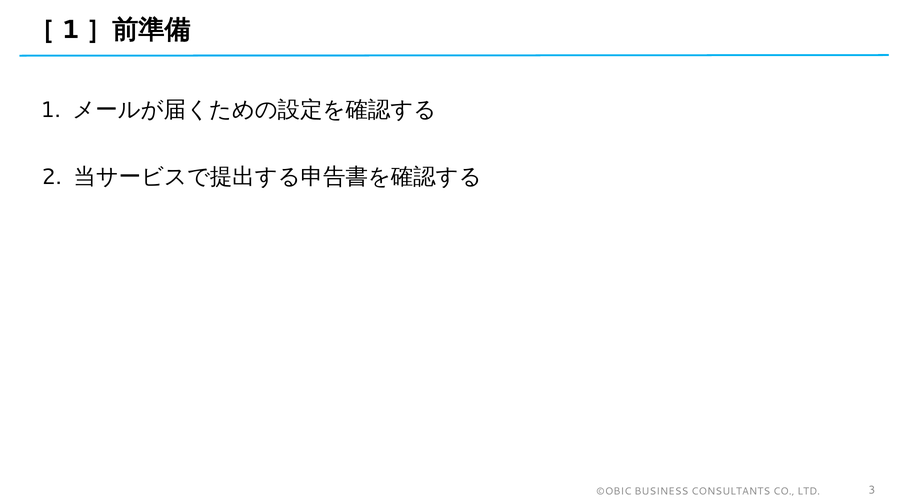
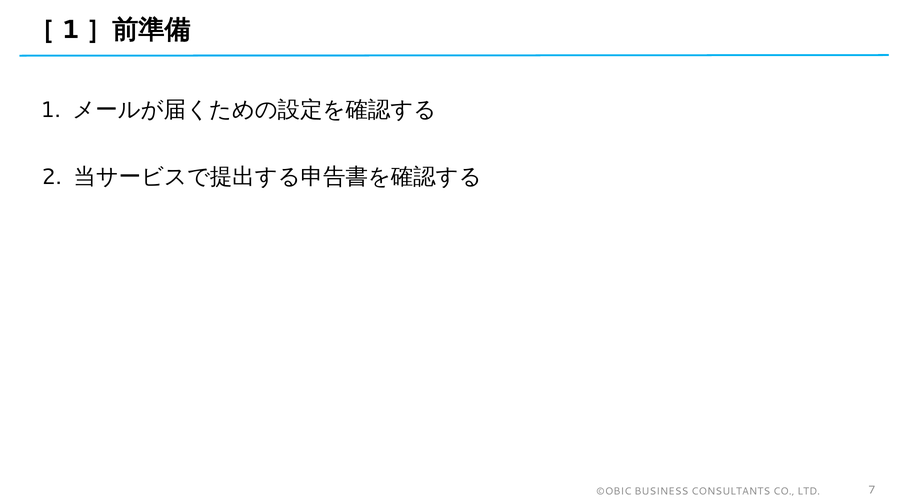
3: 3 -> 7
